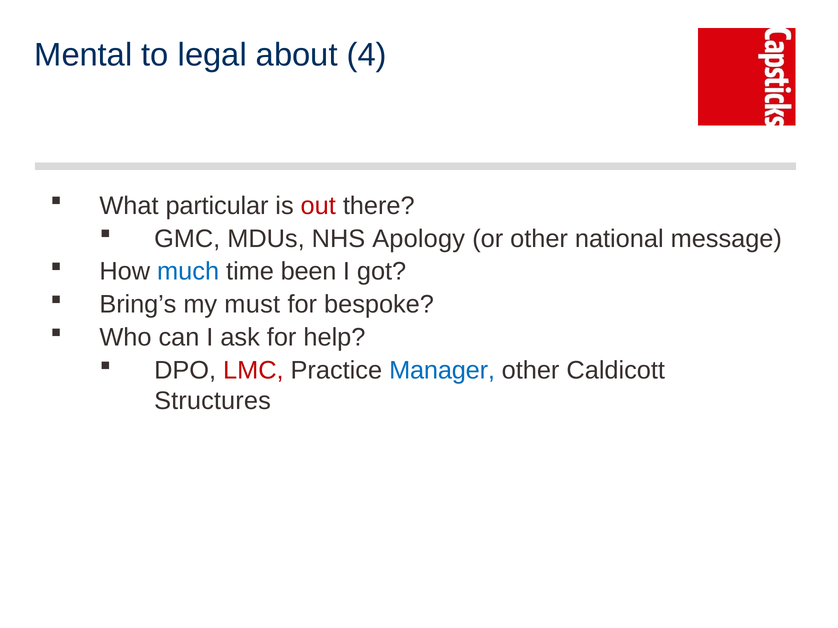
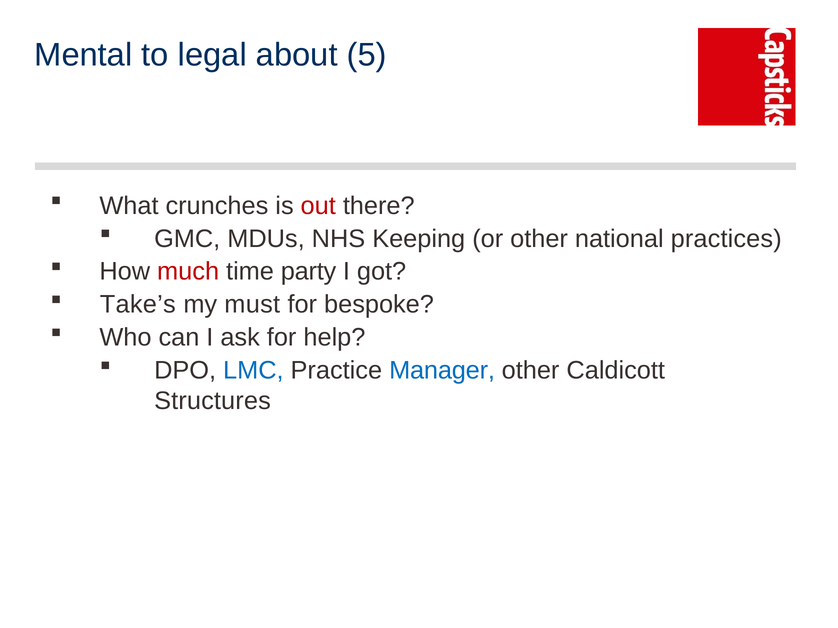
4: 4 -> 5
particular: particular -> crunches
Apology: Apology -> Keeping
message: message -> practices
much colour: blue -> red
been: been -> party
Bring’s: Bring’s -> Take’s
LMC colour: red -> blue
